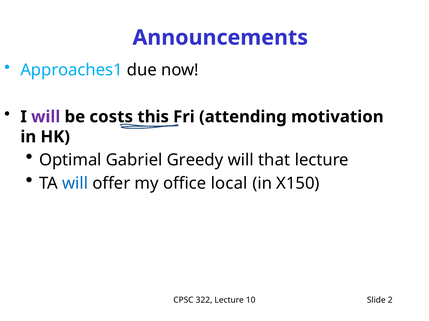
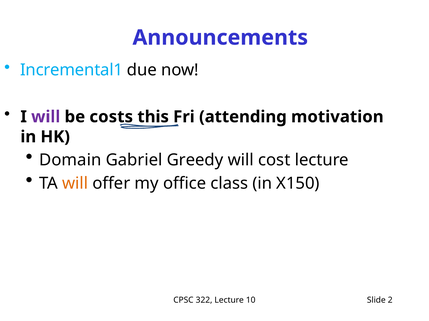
Approaches1: Approaches1 -> Incremental1
Optimal: Optimal -> Domain
that: that -> cost
will at (75, 184) colour: blue -> orange
local: local -> class
